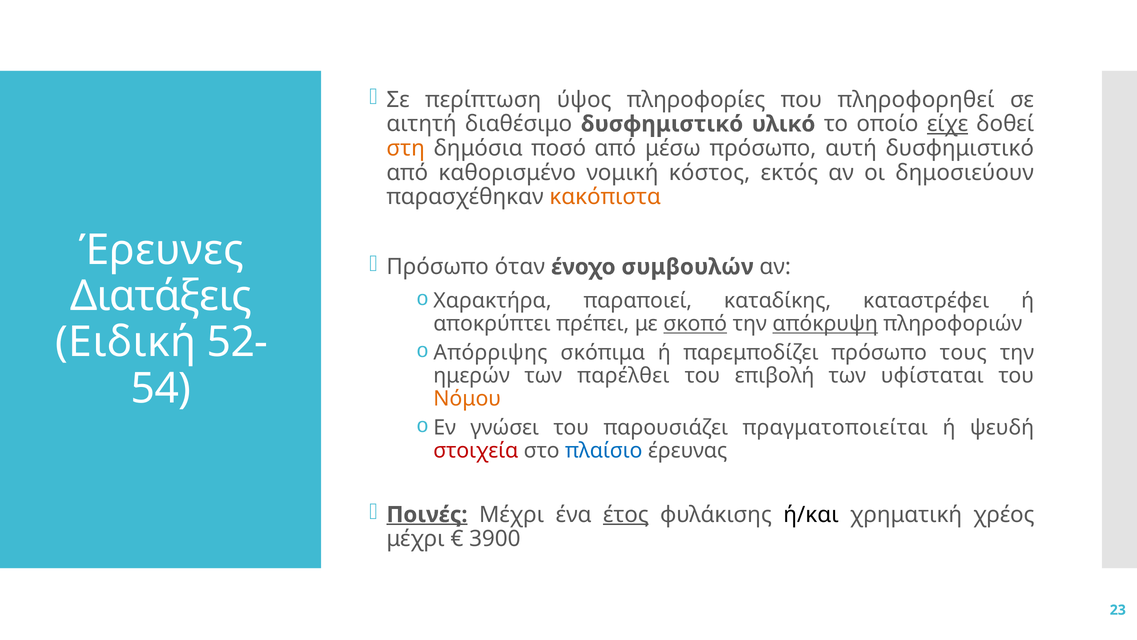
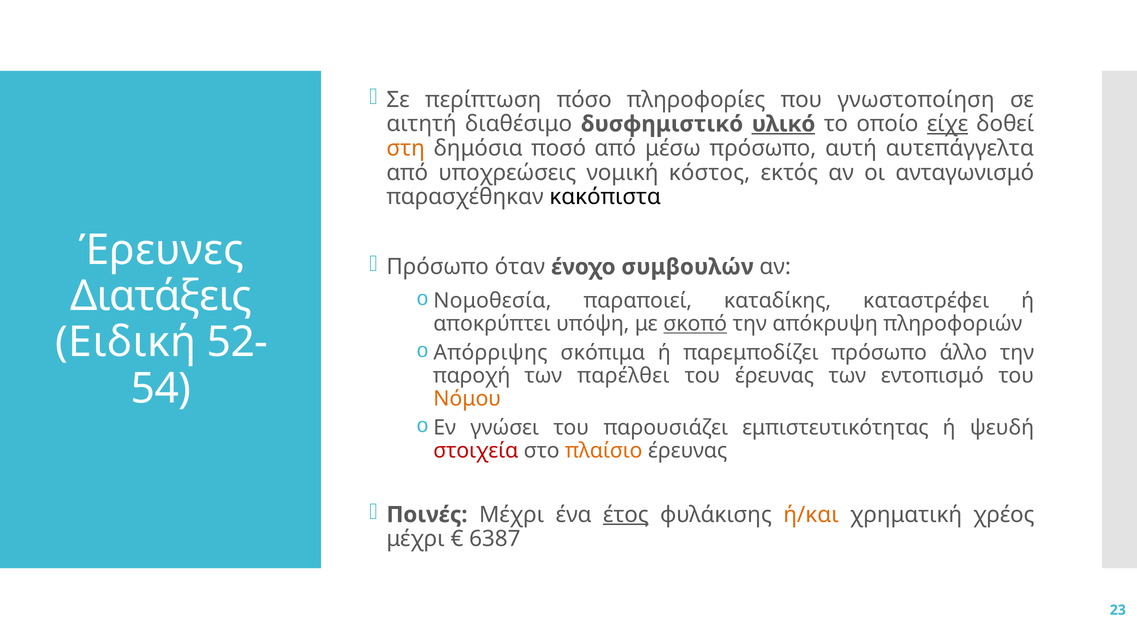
ύψος: ύψος -> πόσο
πληροφορηθεί: πληροφορηθεί -> γνωστοποίηση
υλικό underline: none -> present
αυτή δυσφημιστικό: δυσφημιστικό -> αυτεπάγγελτα
καθορισμένο: καθορισμένο -> υποχρεώσεις
δημοσιεύουν: δημοσιεύουν -> ανταγωνισμό
κακόπιστα colour: orange -> black
Χαρακτήρα: Χαρακτήρα -> Νομοθεσία
πρέπει: πρέπει -> υπόψη
απόκρυψη underline: present -> none
τους: τους -> άλλο
ημερών: ημερών -> παροχή
του επιβολή: επιβολή -> έρευνας
υφίσταται: υφίσταται -> εντοπισμό
πραγματοποιείται: πραγματοποιείται -> εμπιστευτικότητας
πλαίσιο colour: blue -> orange
Ποινές underline: present -> none
ή/και colour: black -> orange
3900: 3900 -> 6387
